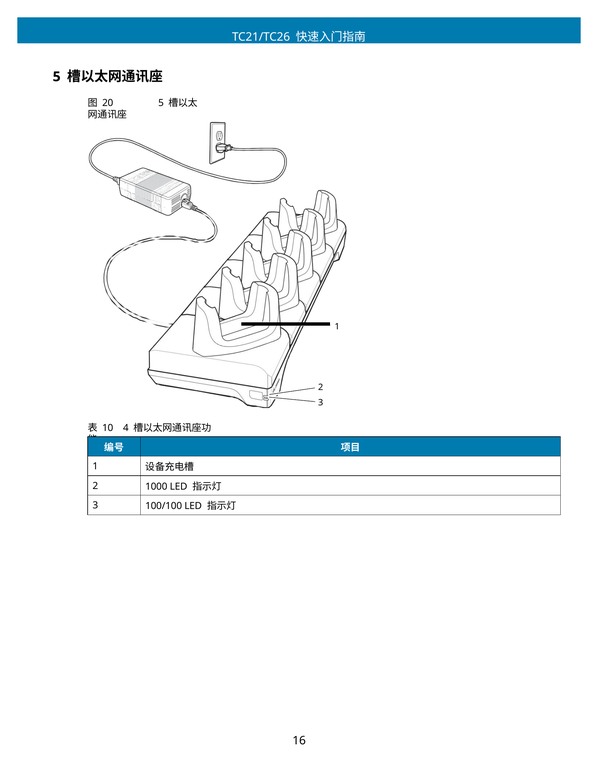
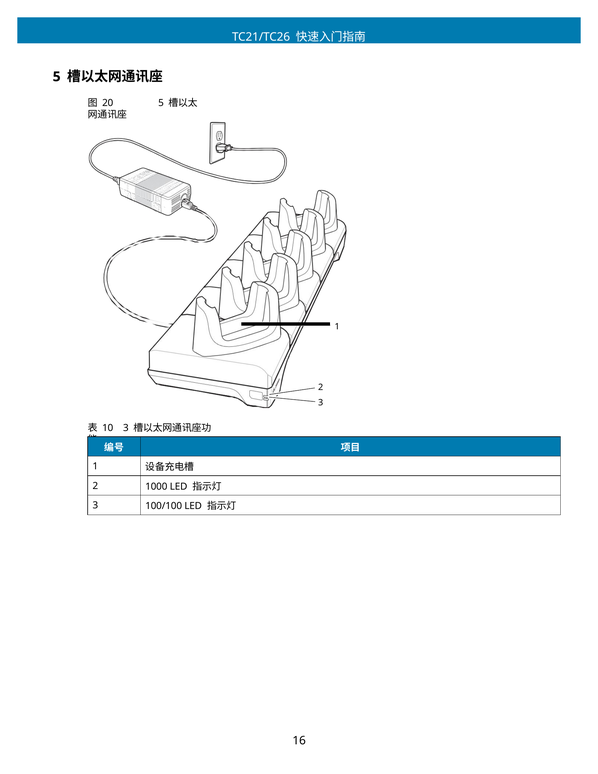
10 4: 4 -> 3
